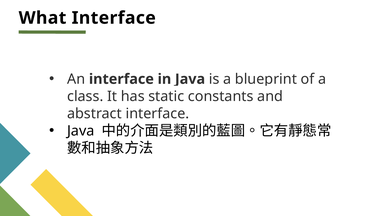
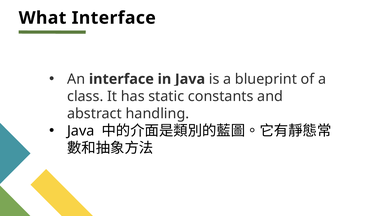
abstract interface: interface -> handling
